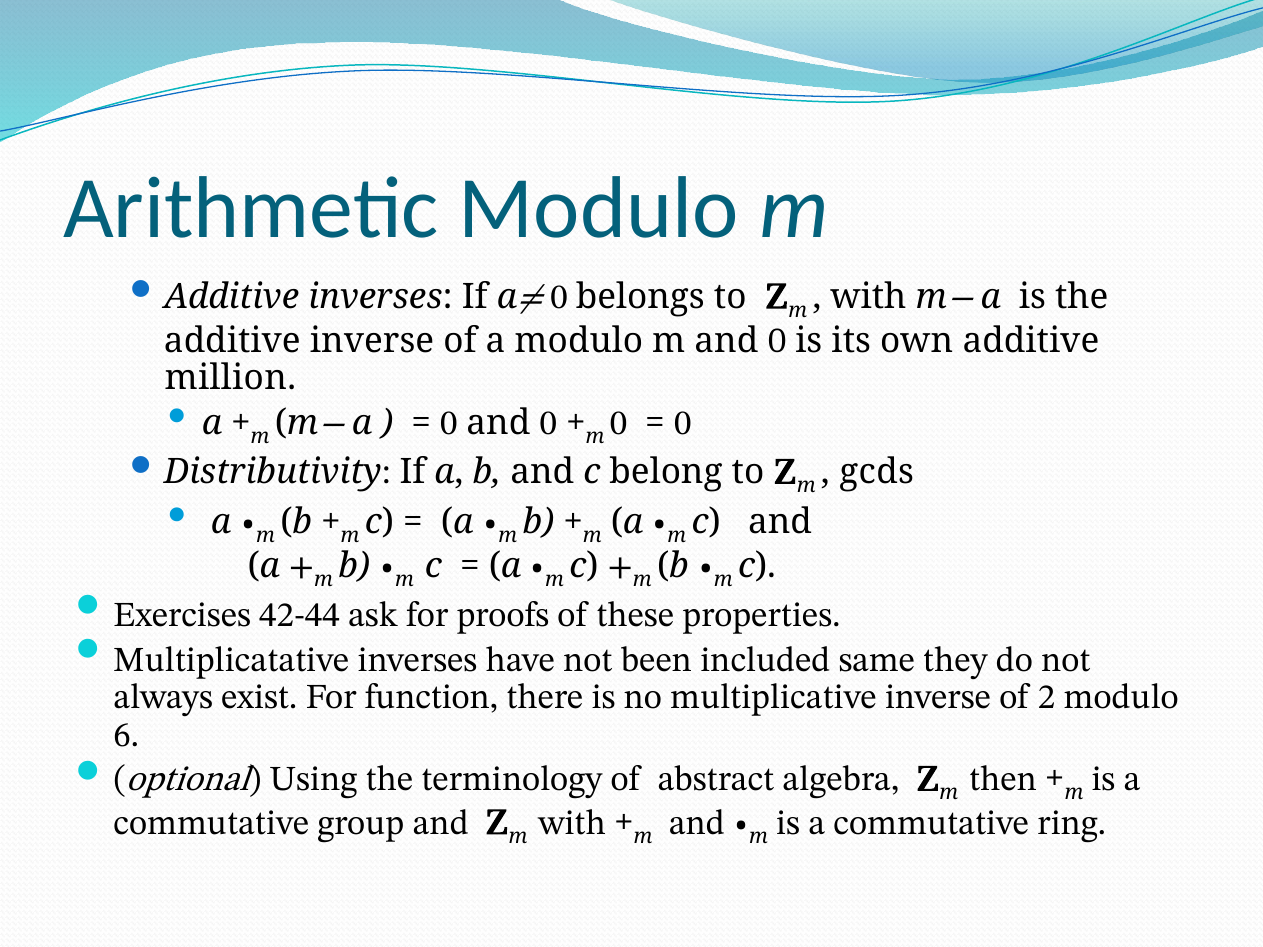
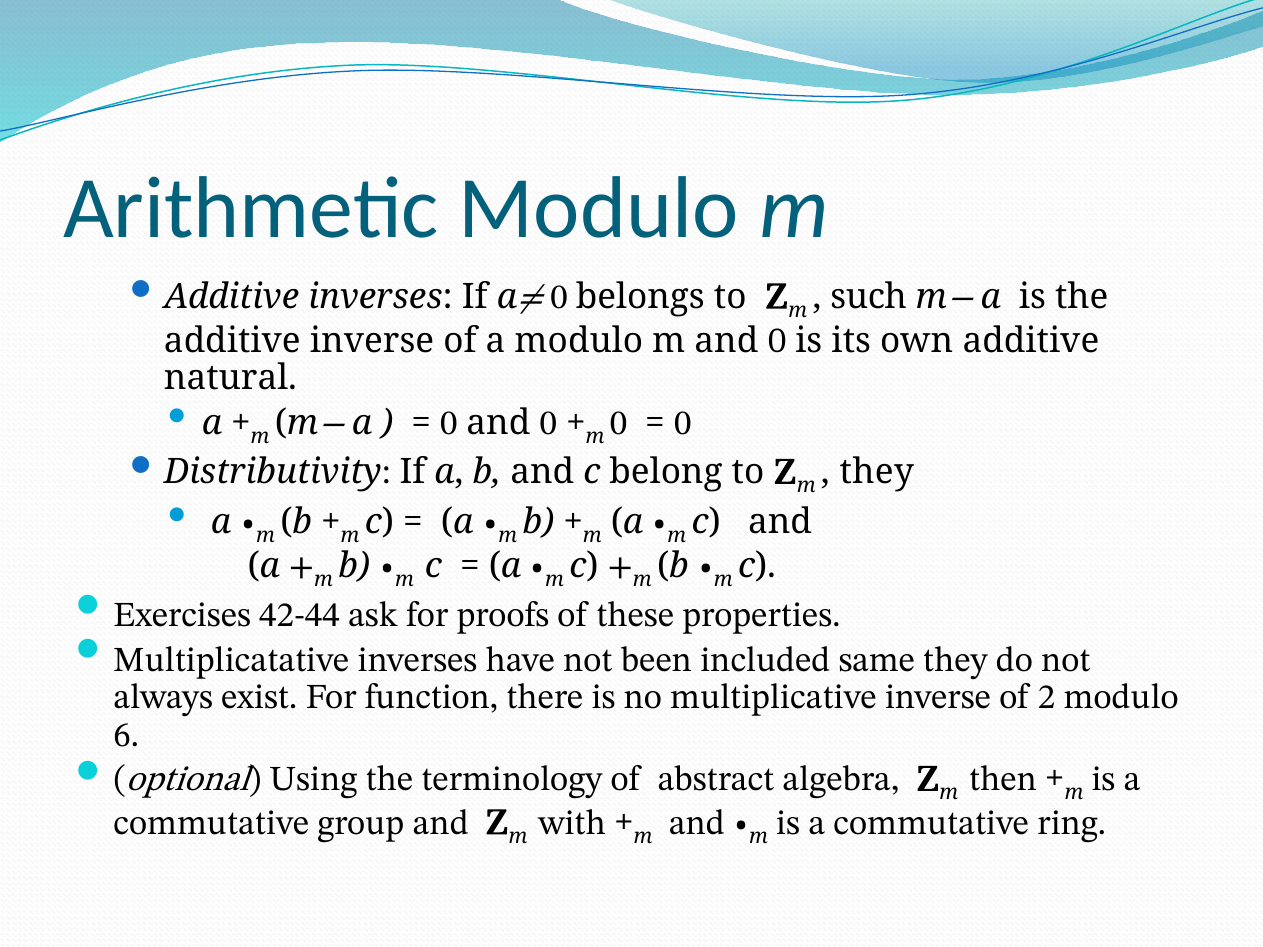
with at (868, 297): with -> such
million: million -> natural
gcds at (877, 472): gcds -> they
